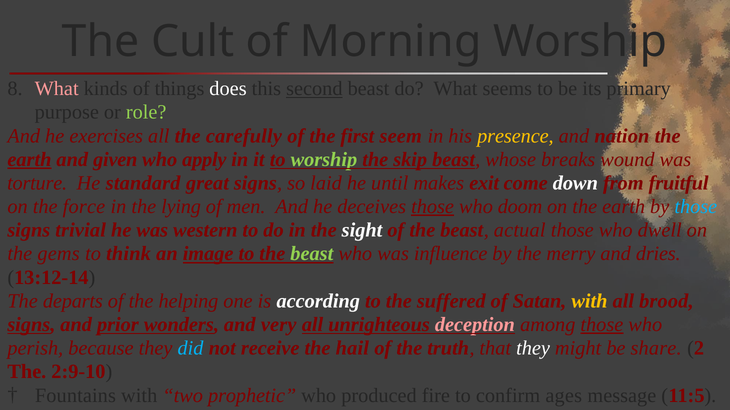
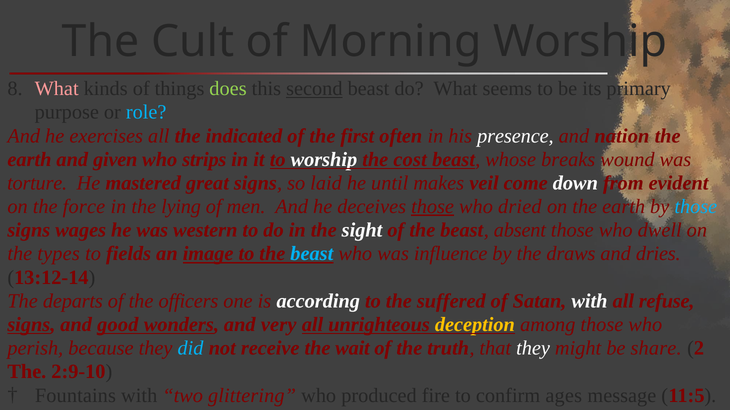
does colour: white -> light green
role colour: light green -> light blue
carefully: carefully -> indicated
seem: seem -> often
presence colour: yellow -> white
earth at (29, 160) underline: present -> none
apply: apply -> strips
worship at (324, 160) colour: light green -> white
skip: skip -> cost
standard: standard -> mastered
exit: exit -> veil
fruitful: fruitful -> evident
doom: doom -> dried
trivial: trivial -> wages
actual: actual -> absent
gems: gems -> types
think: think -> fields
beast at (312, 254) colour: light green -> light blue
merry: merry -> draws
helping: helping -> officers
with at (589, 301) colour: yellow -> white
brood: brood -> refuse
prior: prior -> good
deception colour: pink -> yellow
those at (602, 325) underline: present -> none
hail: hail -> wait
prophetic: prophetic -> glittering
